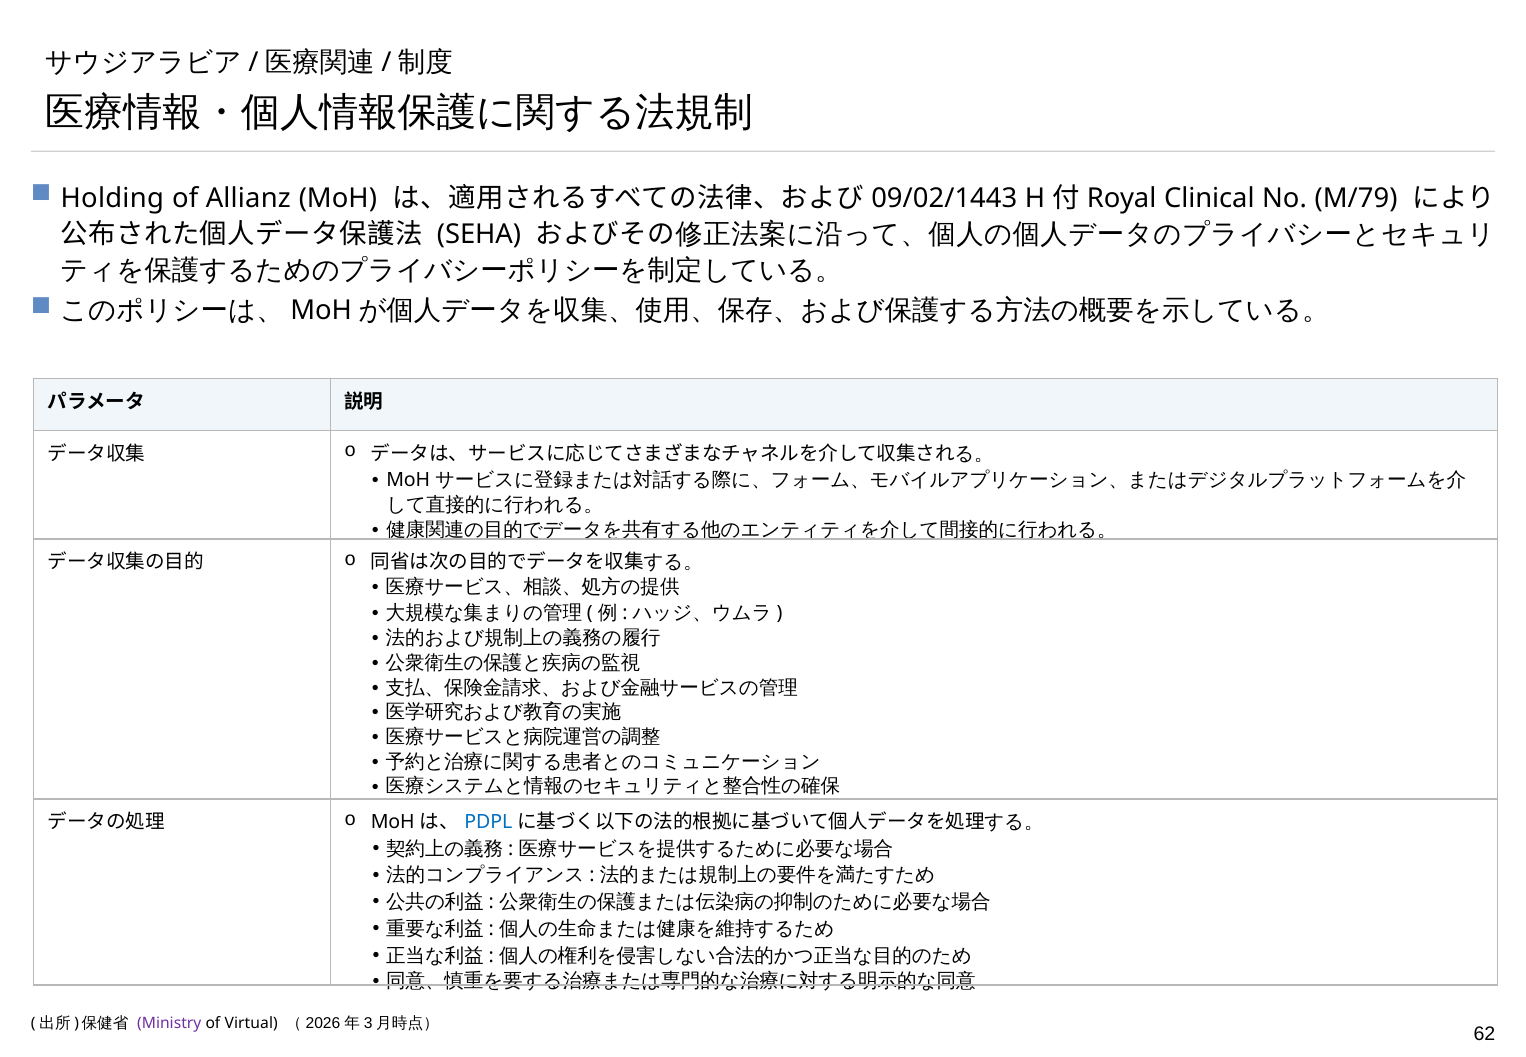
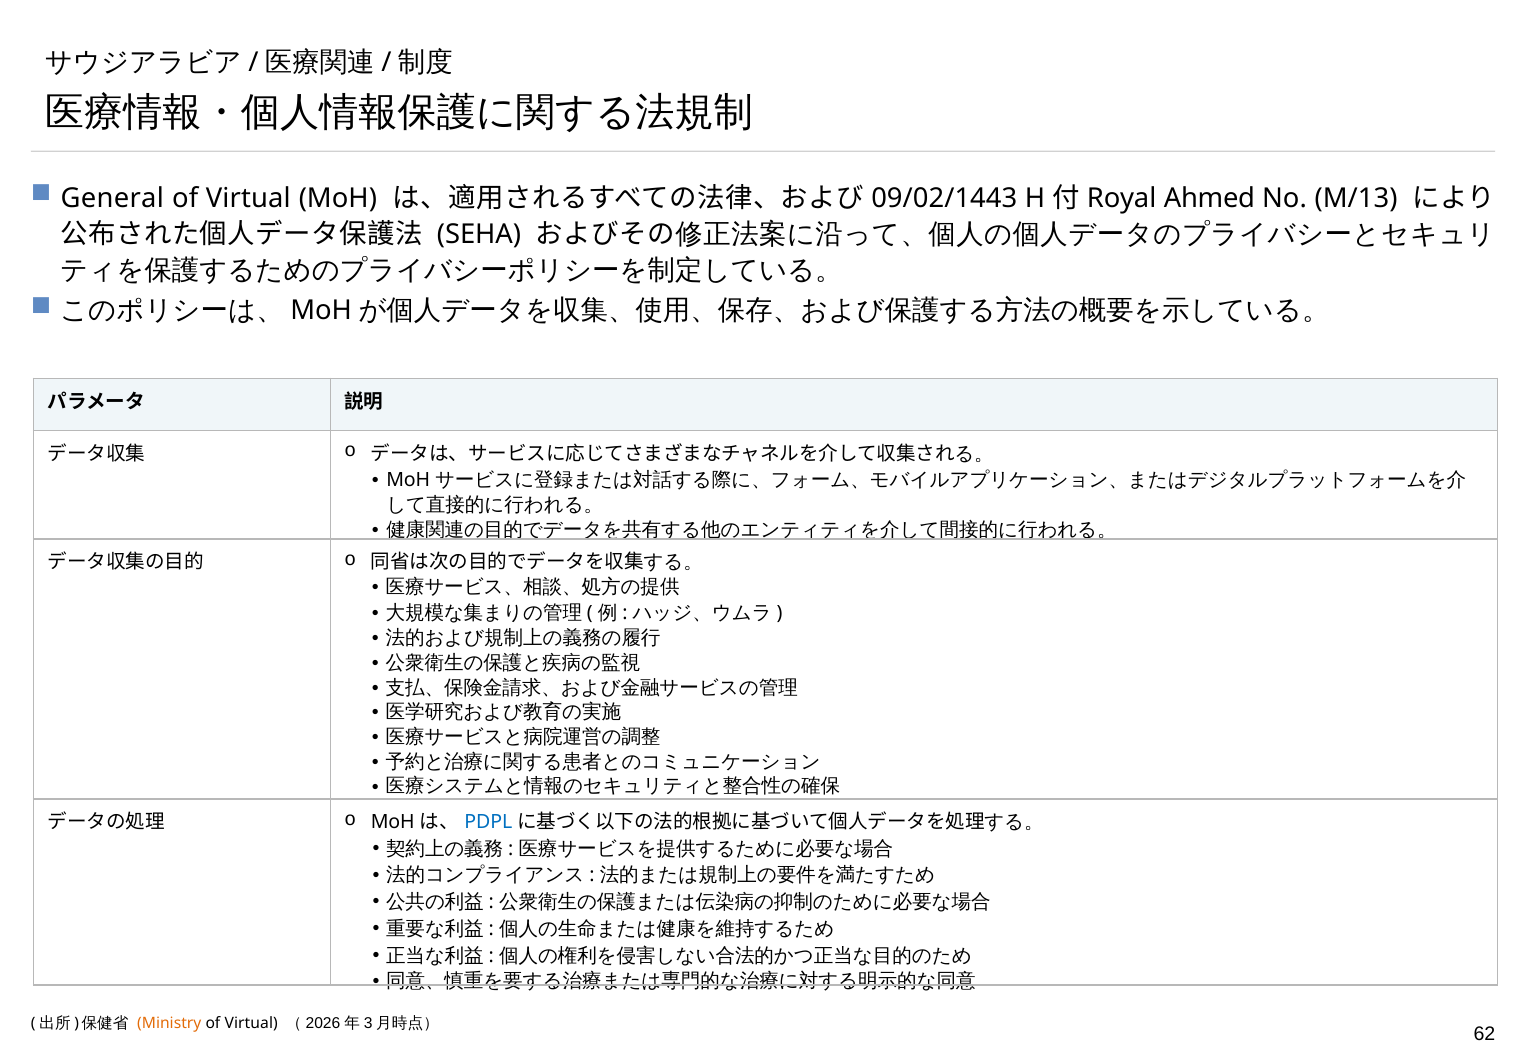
Holding: Holding -> General
Allianz at (248, 198): Allianz -> Virtual
Clinical: Clinical -> Ahmed
M/79: M/79 -> M/13
Ministry colour: purple -> orange
